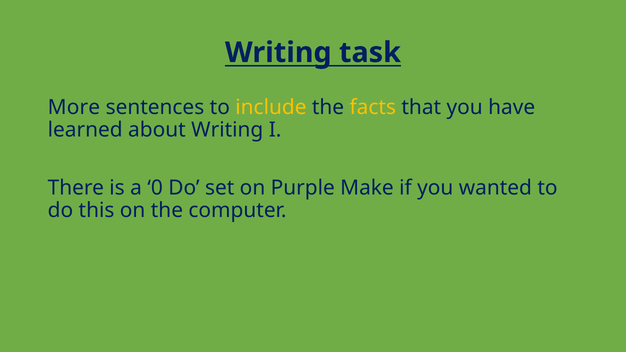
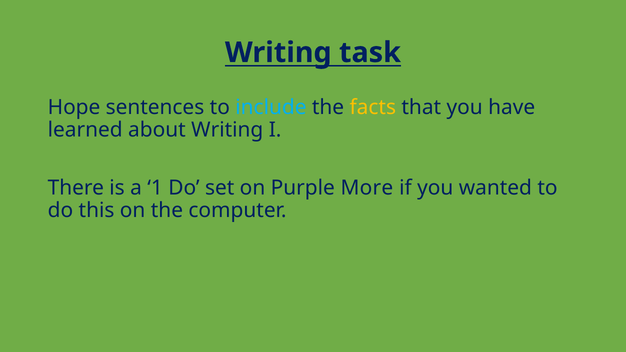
More: More -> Hope
include colour: yellow -> light blue
0: 0 -> 1
Make: Make -> More
